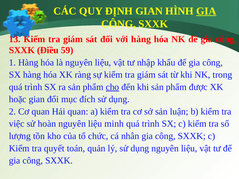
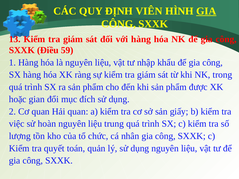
ĐỊNH GIAN: GIAN -> VIÊN
cho underline: present -> none
luận: luận -> giấy
minh: minh -> trung
